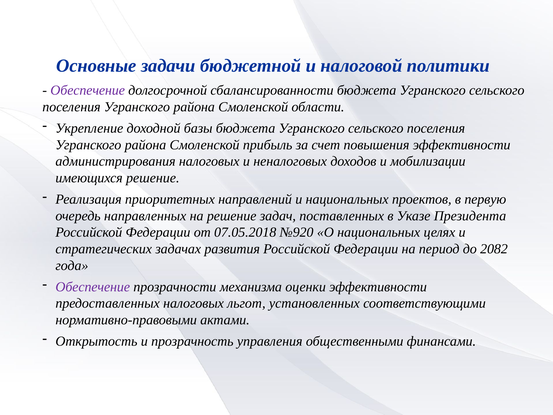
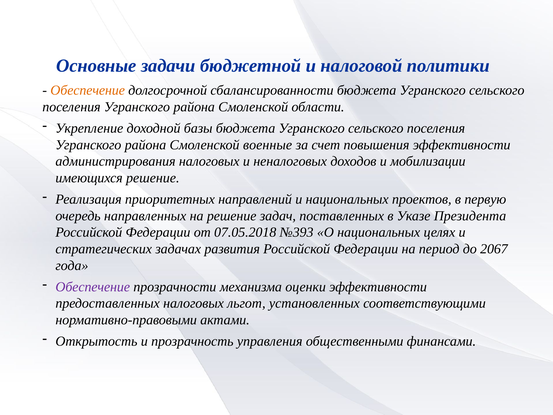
Обеспечение at (88, 90) colour: purple -> orange
прибыль: прибыль -> военные
№920: №920 -> №393
2082: 2082 -> 2067
